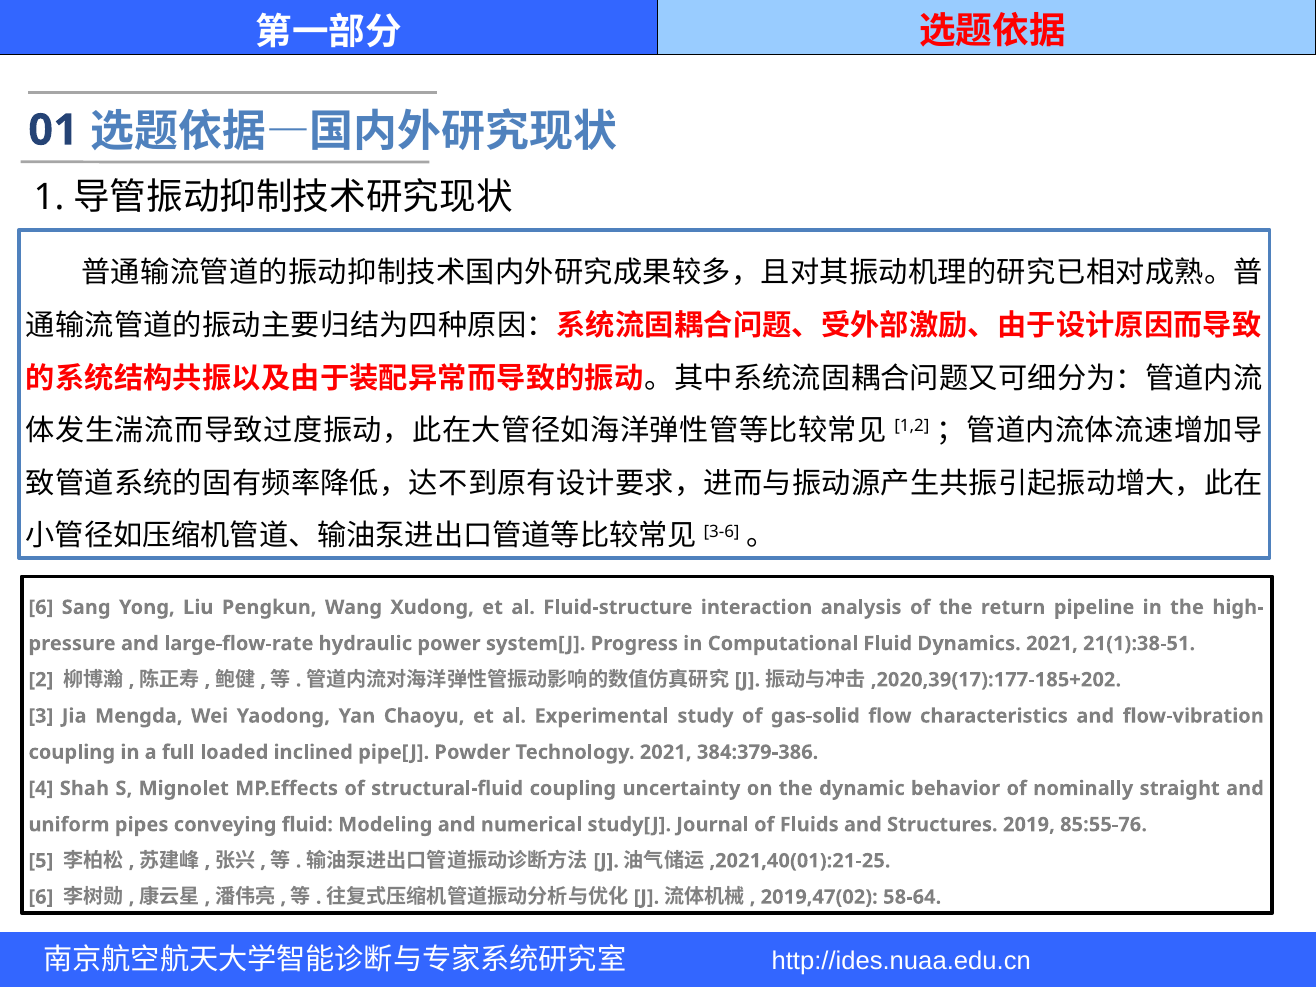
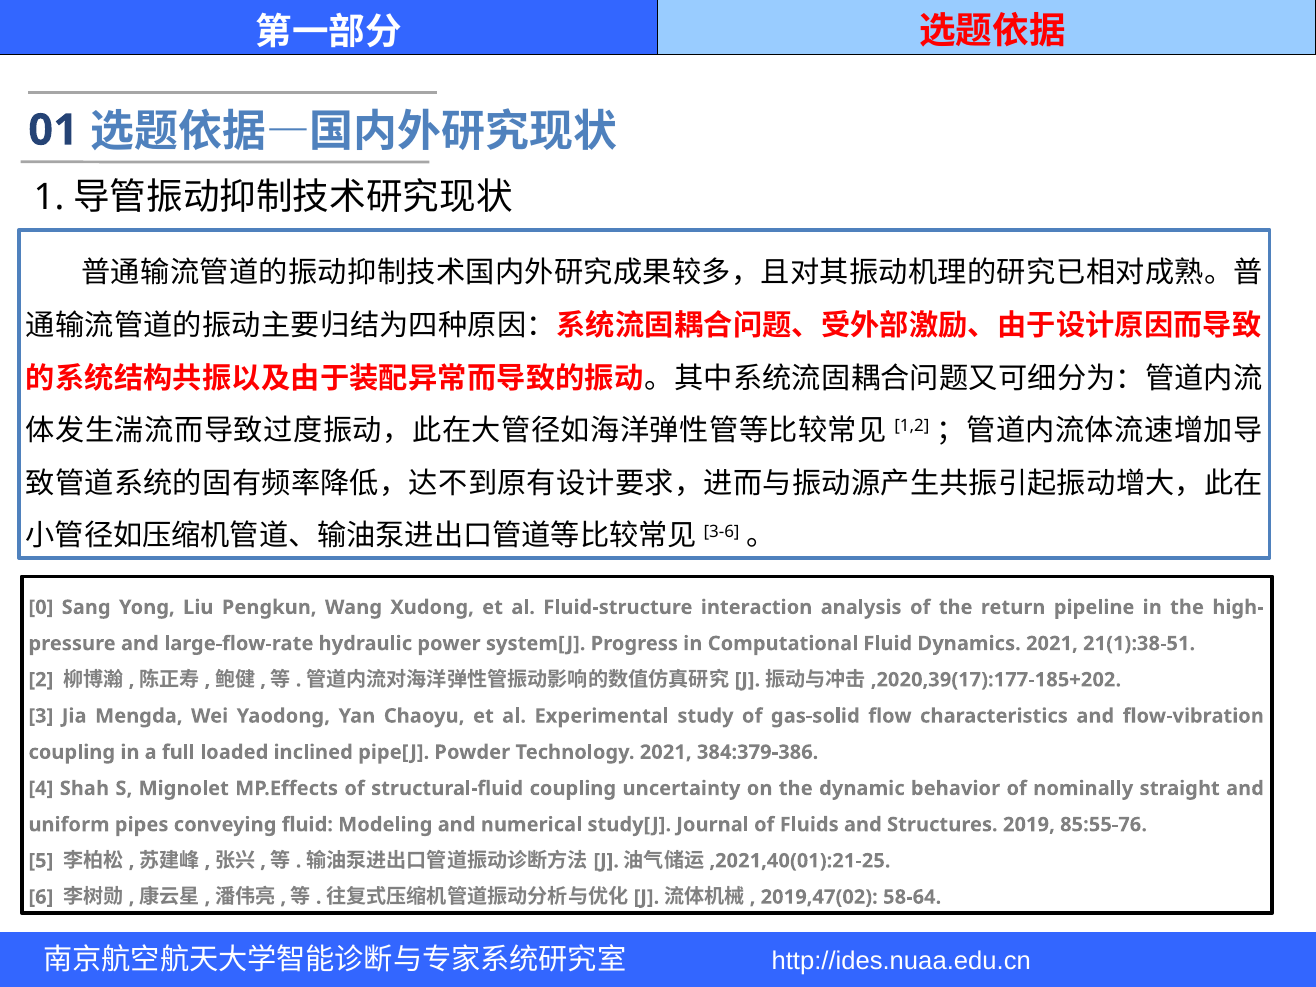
6 at (41, 607): 6 -> 0
